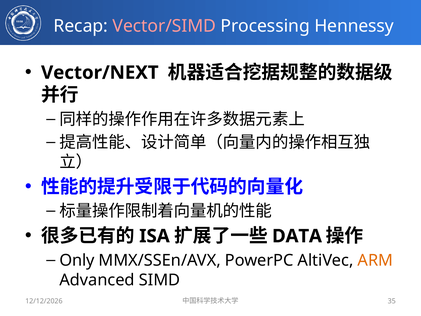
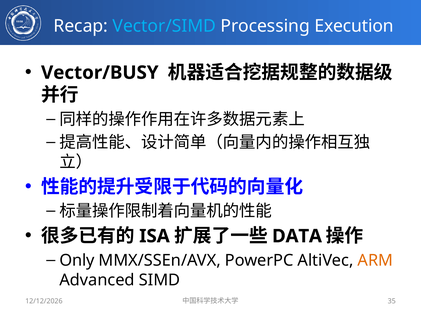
Vector/SIMD colour: pink -> light blue
Hennessy: Hennessy -> Execution
Vector/NEXT: Vector/NEXT -> Vector/BUSY
